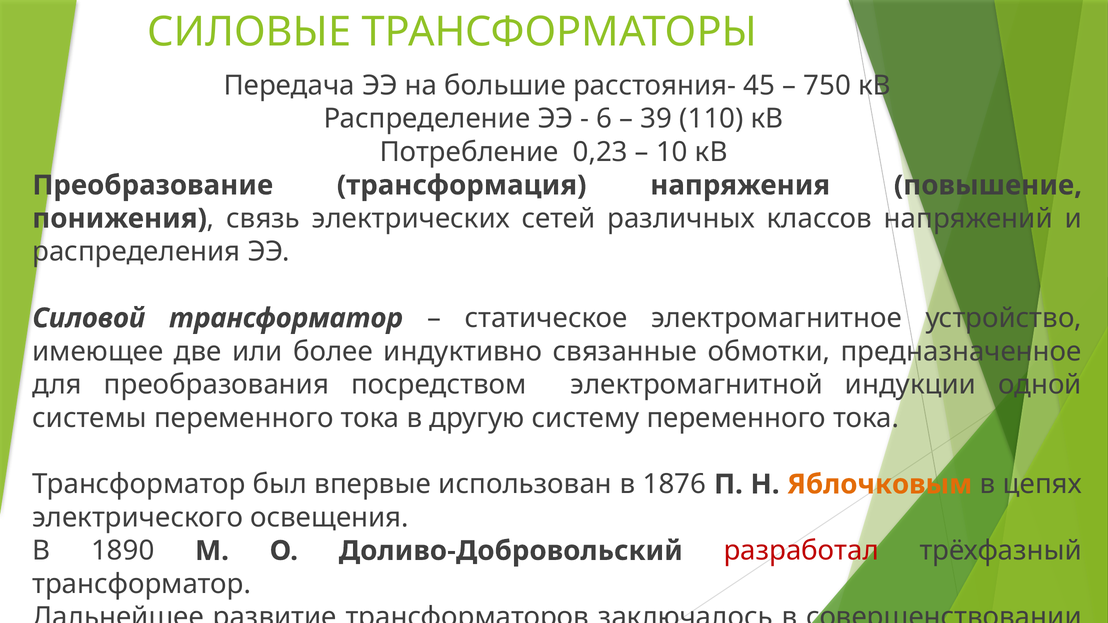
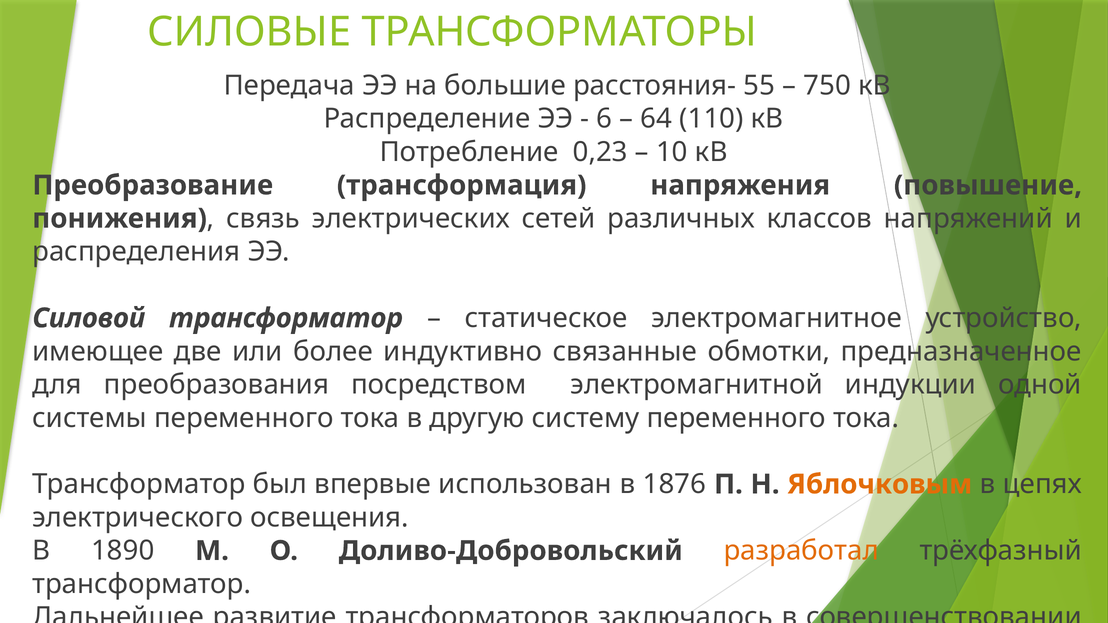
45: 45 -> 55
39: 39 -> 64
разработал colour: red -> orange
